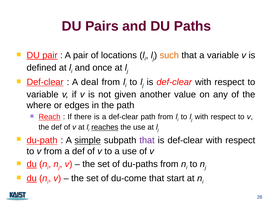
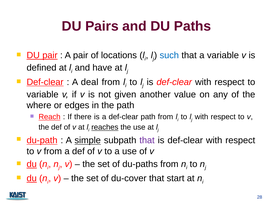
such colour: orange -> blue
once: once -> have
du-come: du-come -> du-cover
